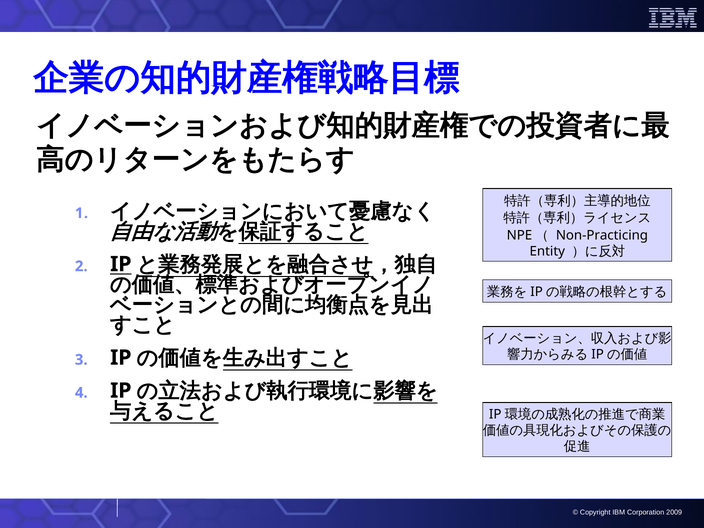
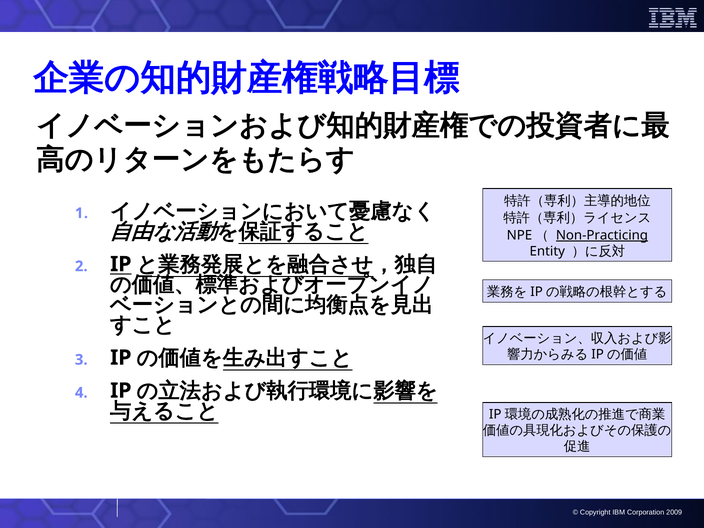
Non-Practicing underline: none -> present
